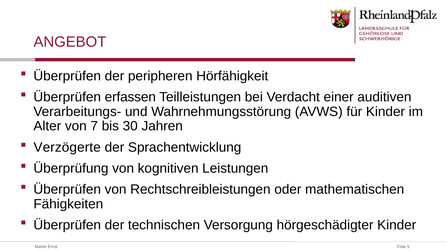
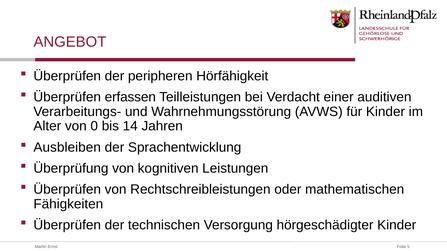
7: 7 -> 0
30: 30 -> 14
Verzögerte: Verzögerte -> Ausbleiben
